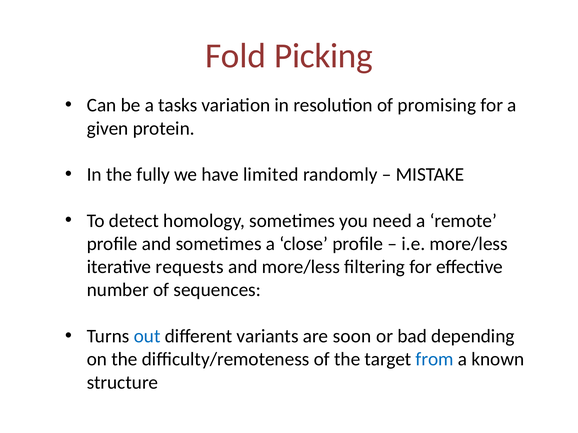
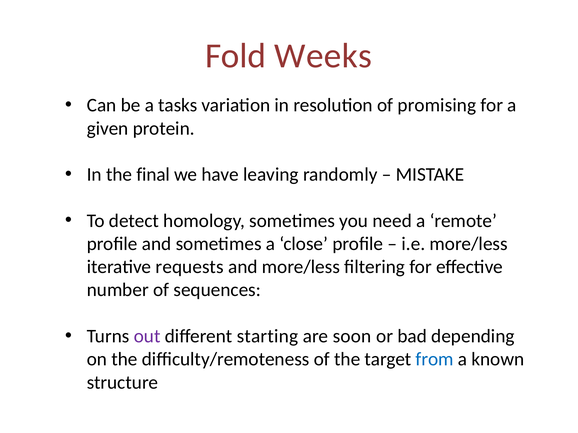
Picking: Picking -> Weeks
fully: fully -> final
limited: limited -> leaving
out colour: blue -> purple
variants: variants -> starting
